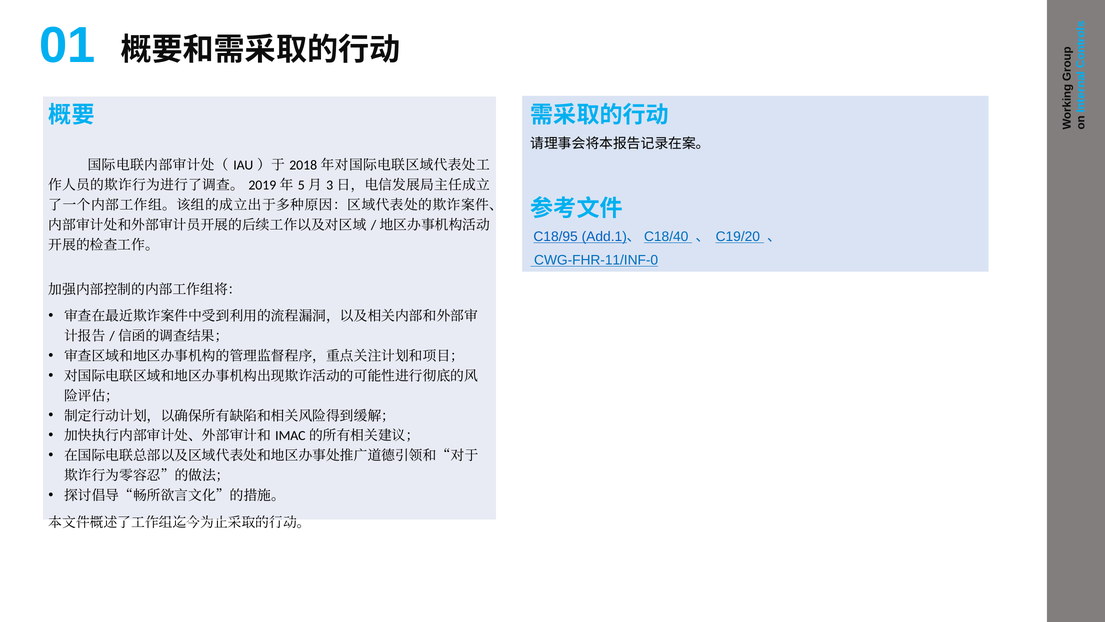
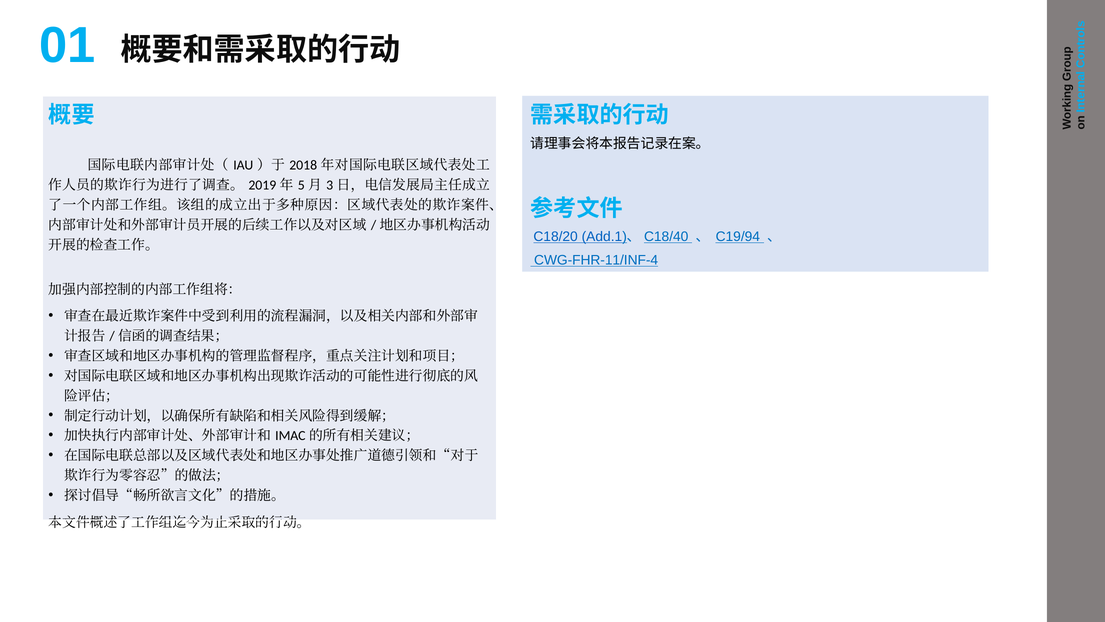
C18/95: C18/95 -> C18/20
C19/20: C19/20 -> C19/94
CWG-FHR-11/INF-0: CWG-FHR-11/INF-0 -> CWG-FHR-11/INF-4
